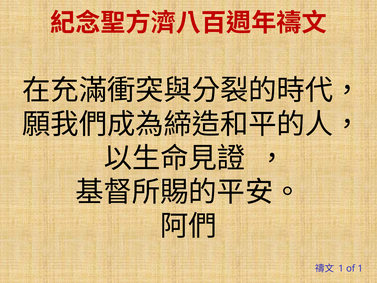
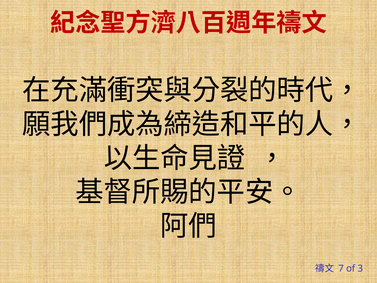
1 at (341, 268): 1 -> 7
of 1: 1 -> 3
